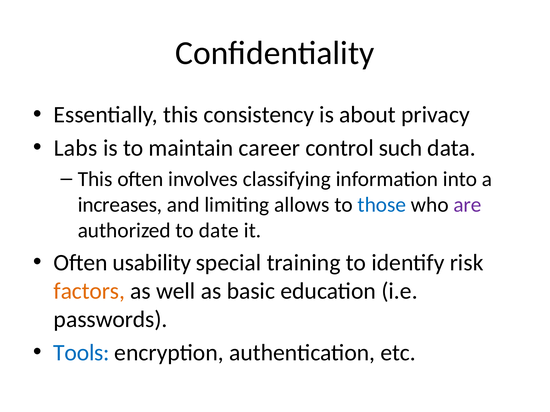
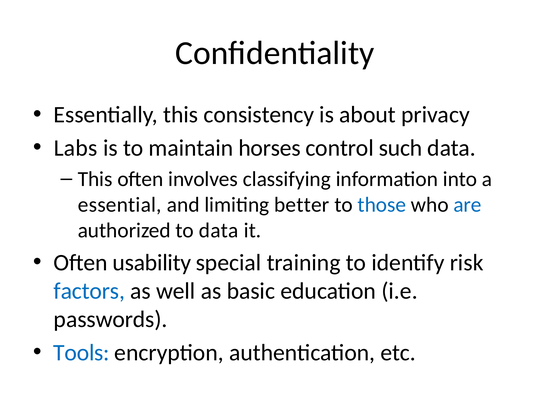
career: career -> horses
increases: increases -> essential
allows: allows -> better
are colour: purple -> blue
to date: date -> data
factors colour: orange -> blue
